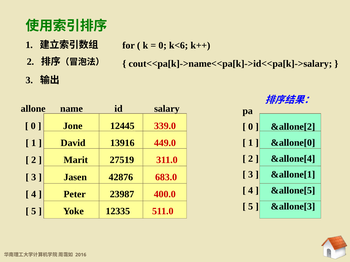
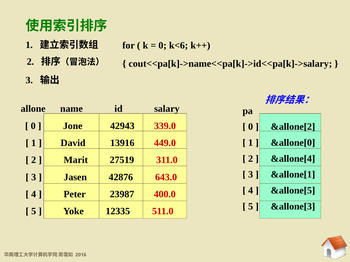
12445: 12445 -> 42943
683.0: 683.0 -> 643.0
